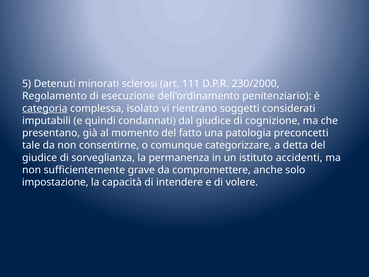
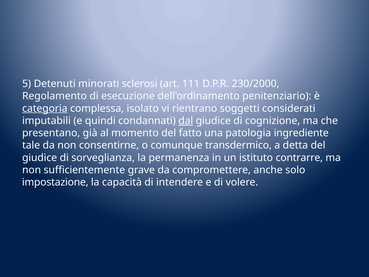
dal underline: none -> present
preconcetti: preconcetti -> ingrediente
categorizzare: categorizzare -> transdermico
accidenti: accidenti -> contrarre
